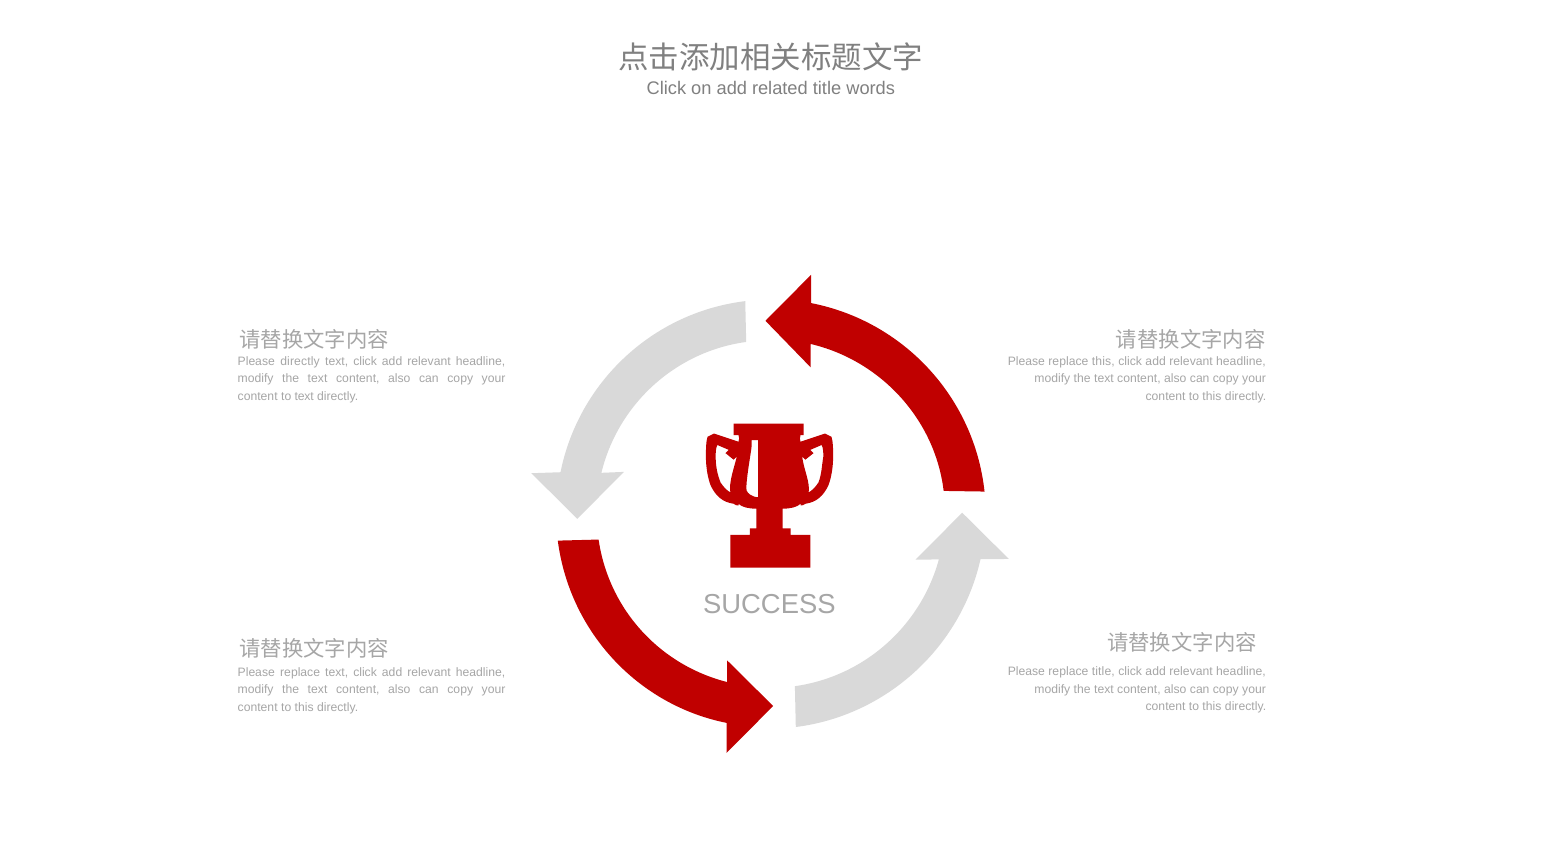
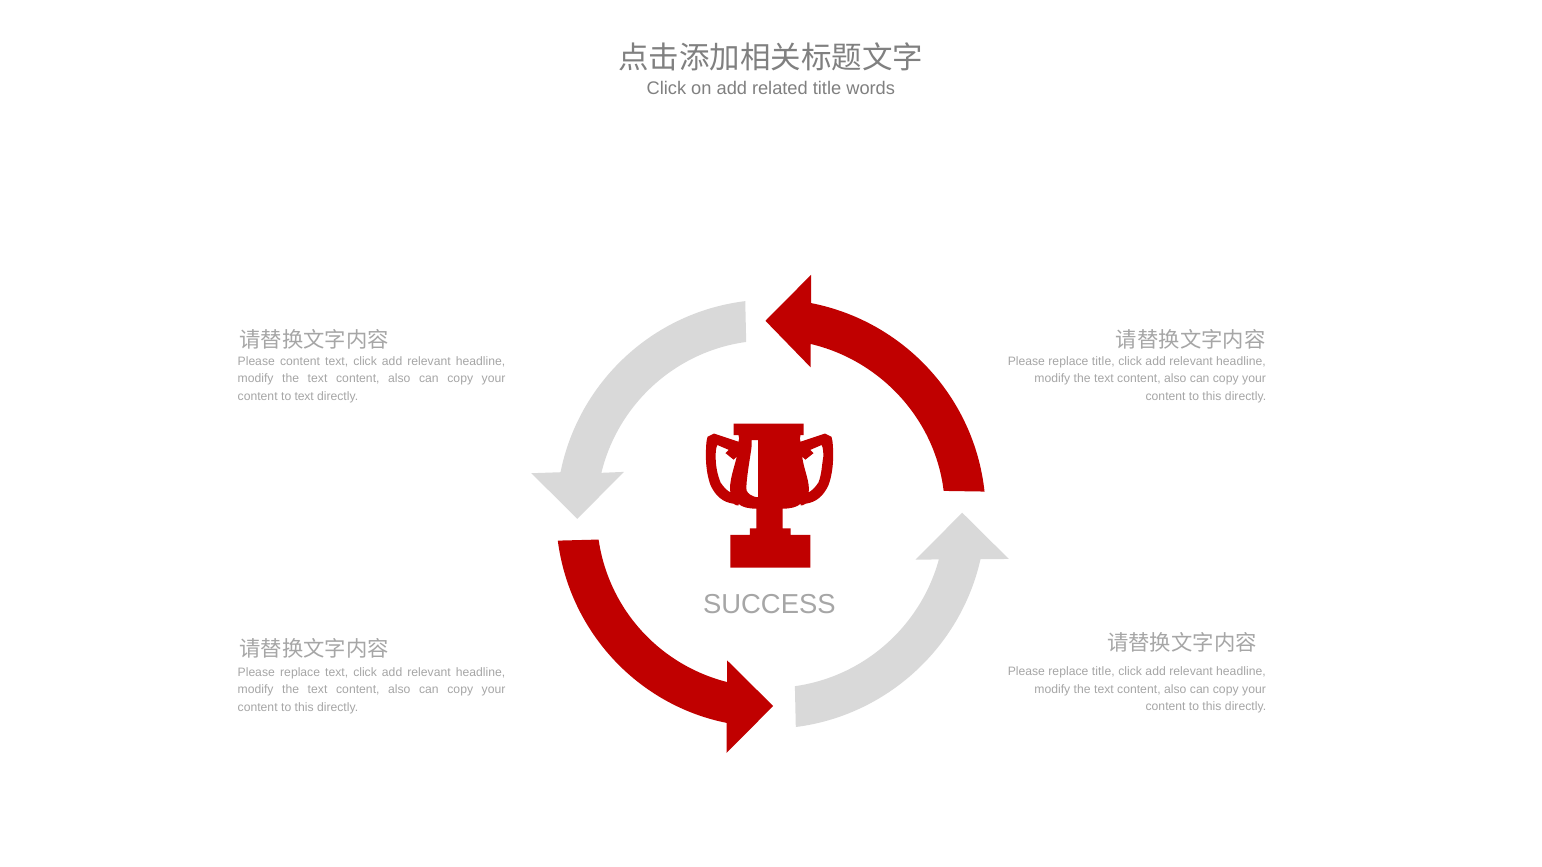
Please directly: directly -> content
this at (1103, 361): this -> title
